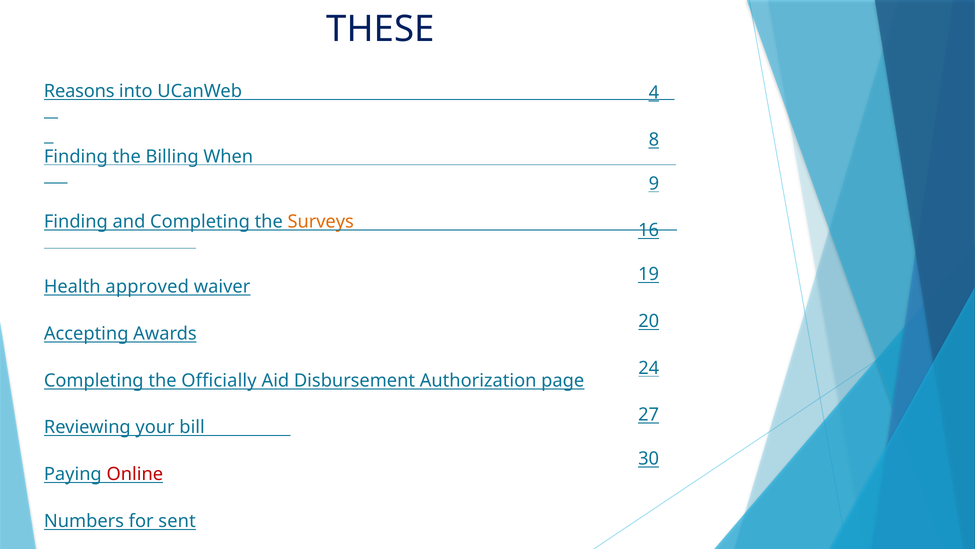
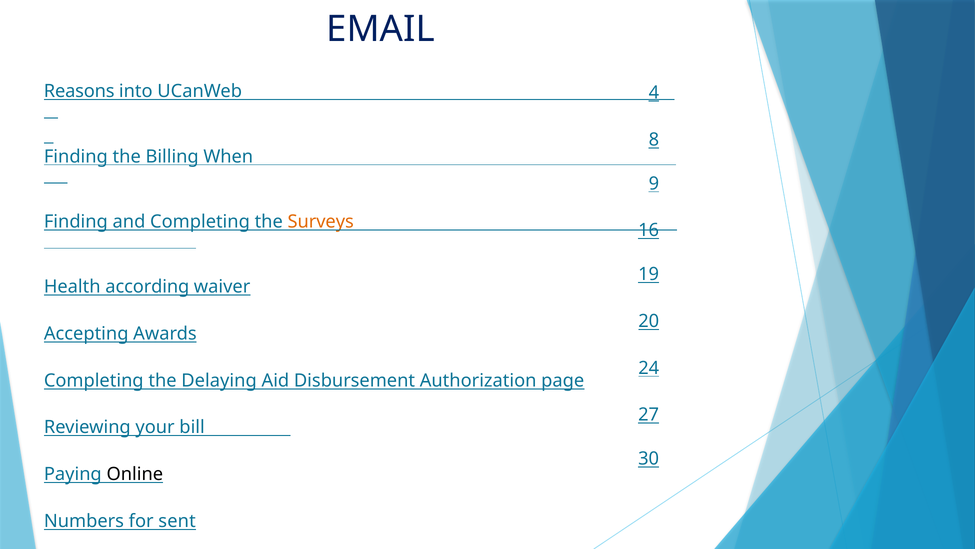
THESE: THESE -> EMAIL
approved: approved -> according
Officially: Officially -> Delaying
Online colour: red -> black
